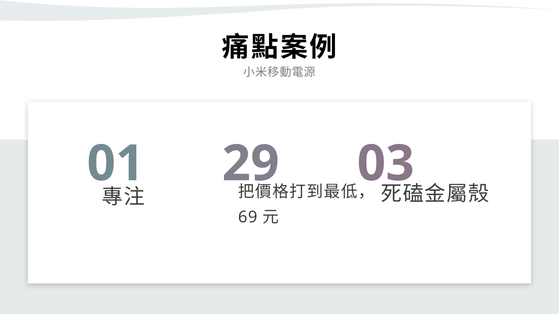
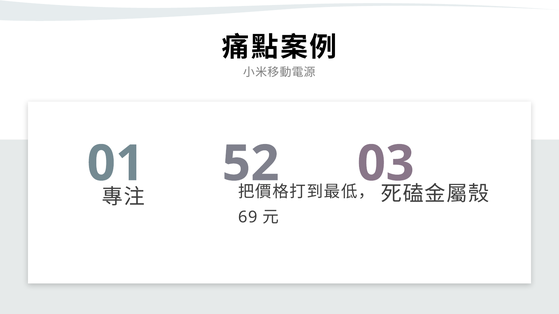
29: 29 -> 52
